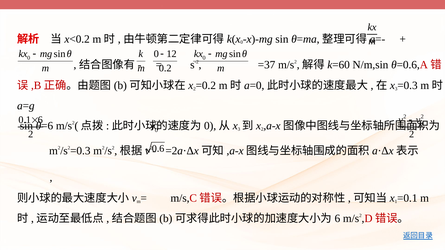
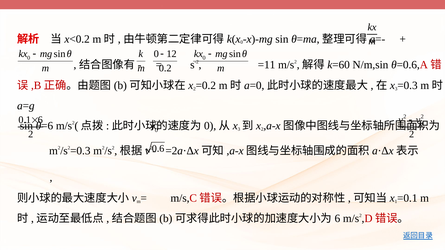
=37: =37 -> =11
